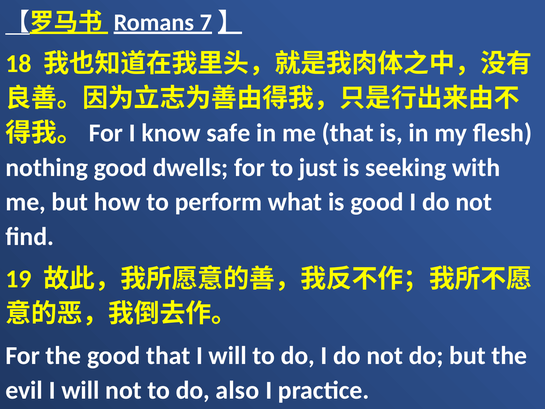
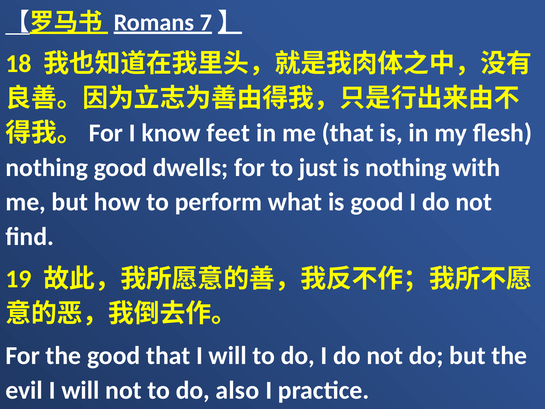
safe: safe -> feet
is seeking: seeking -> nothing
